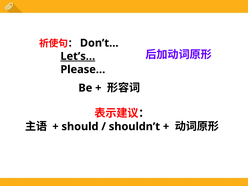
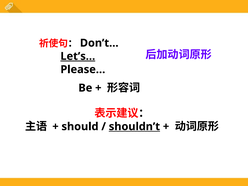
shouldn’t underline: none -> present
